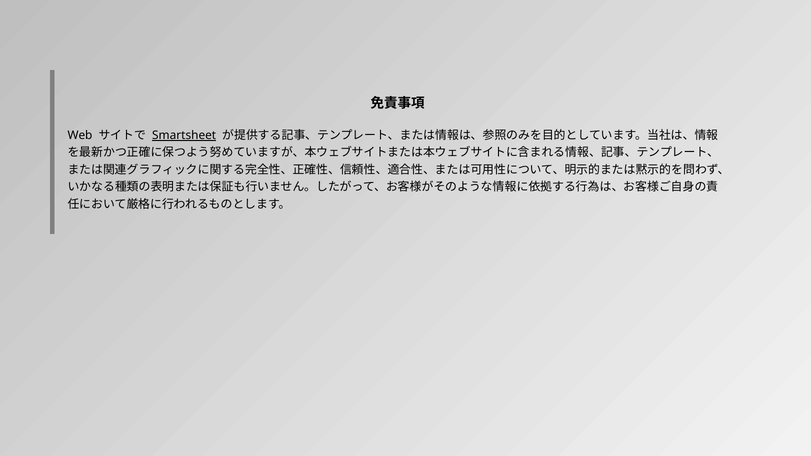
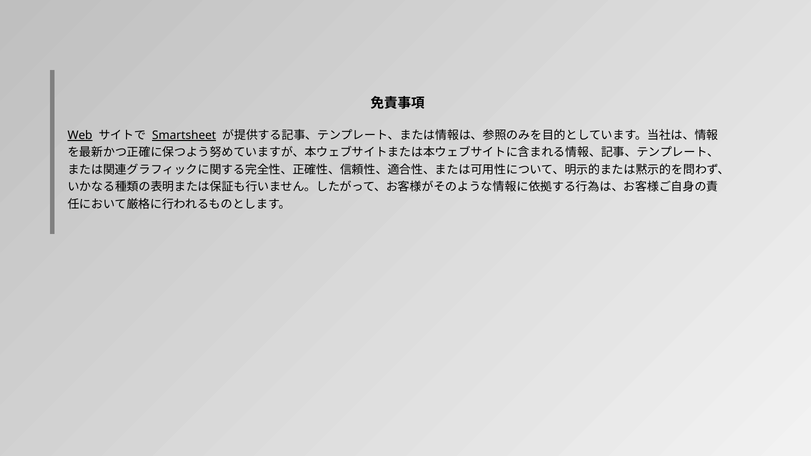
Web underline: none -> present
